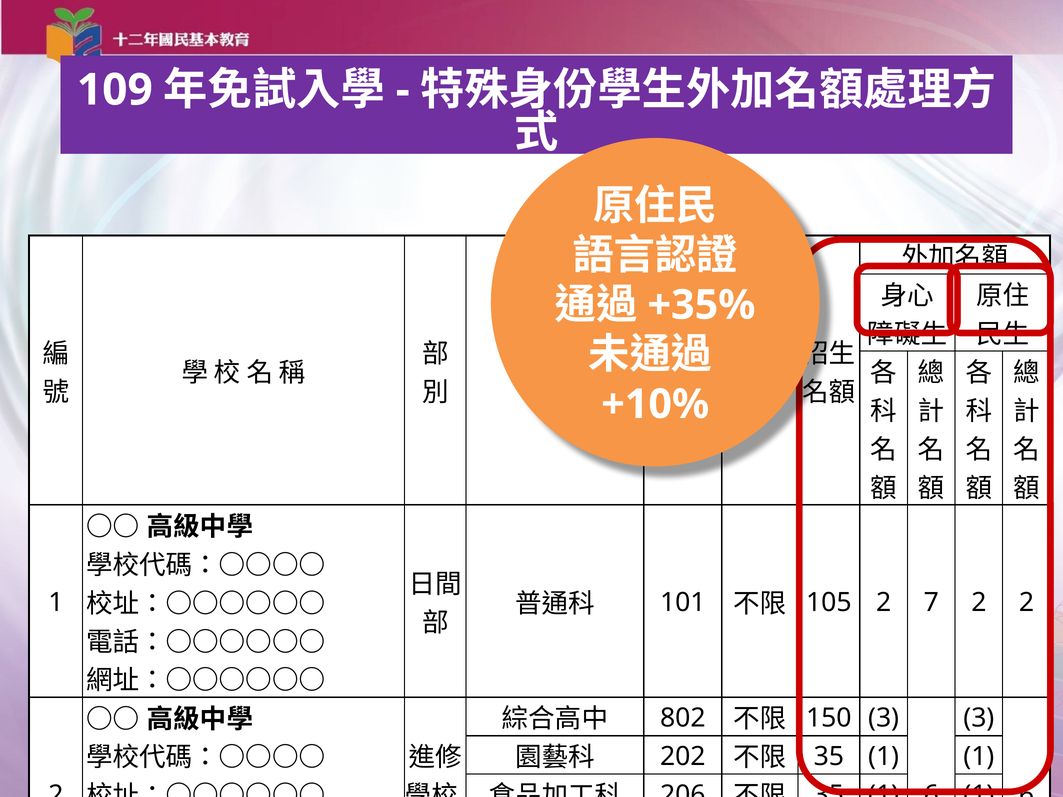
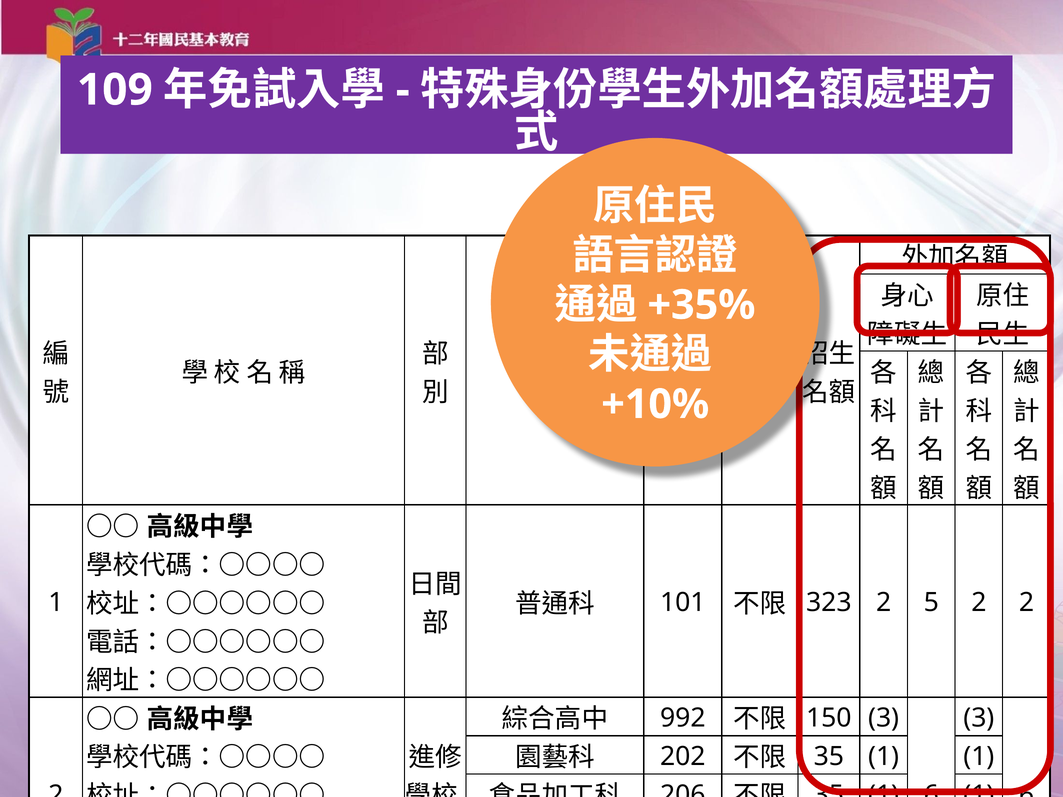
105: 105 -> 323
7: 7 -> 5
802: 802 -> 992
